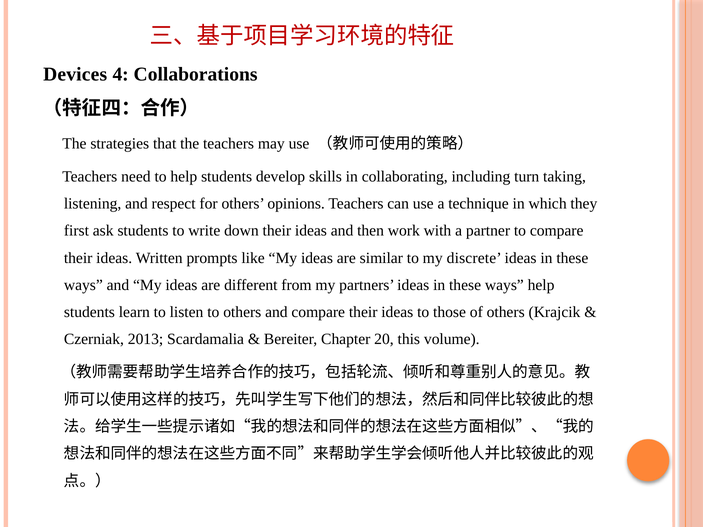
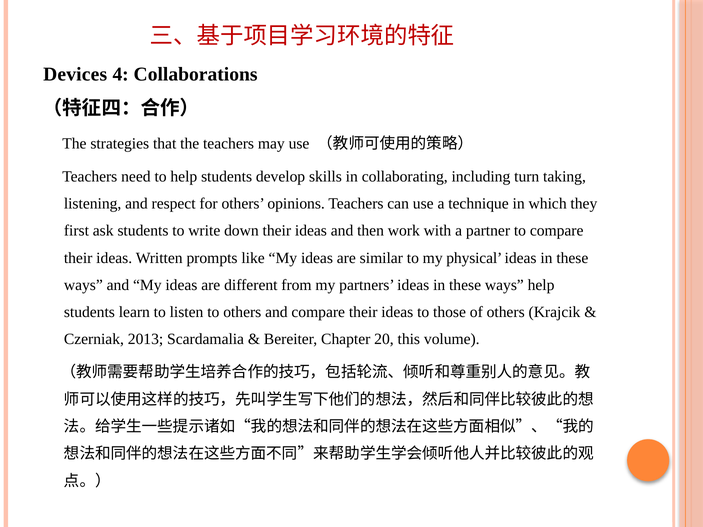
discrete: discrete -> physical
